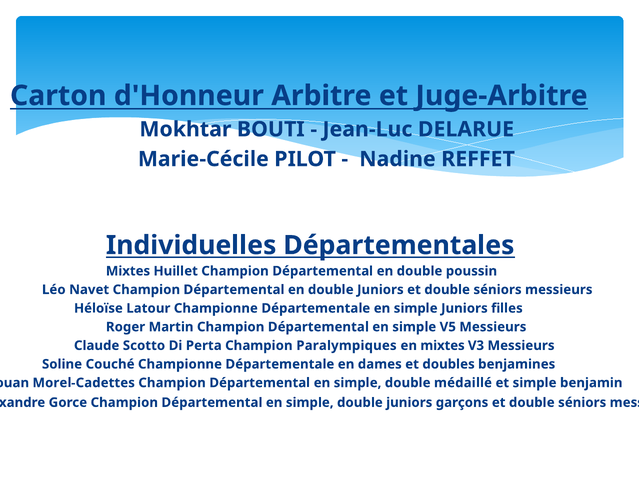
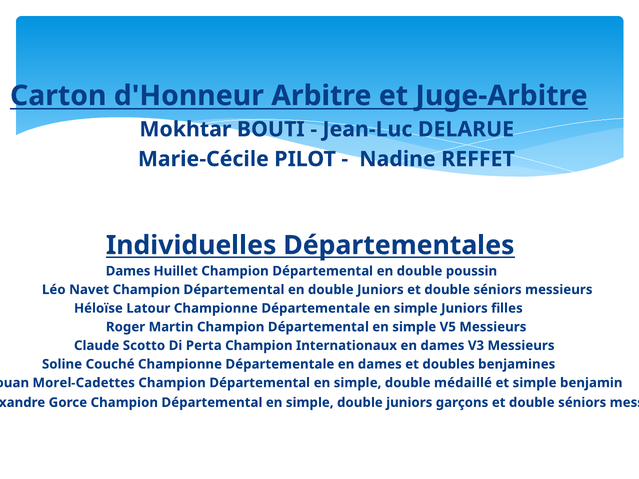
Mixtes at (128, 271): Mixtes -> Dames
Paralympiques: Paralympiques -> Internationaux
mixtes at (442, 346): mixtes -> dames
